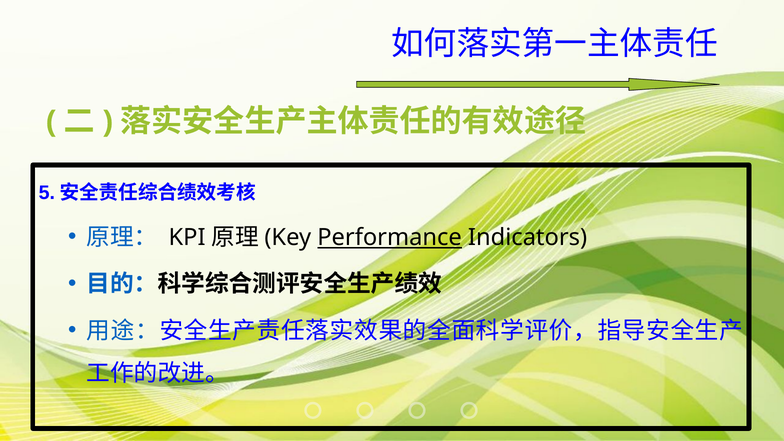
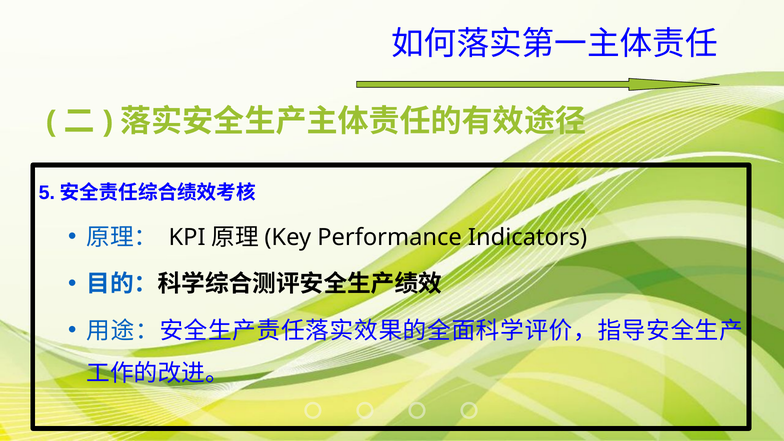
Performance underline: present -> none
